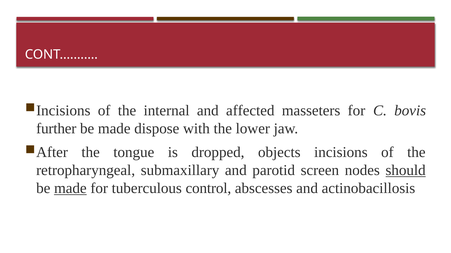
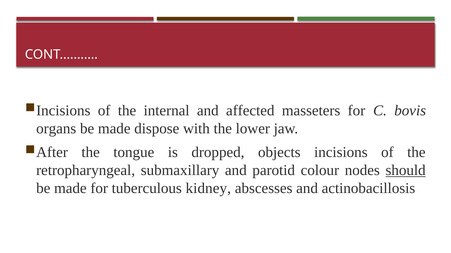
further: further -> organs
screen: screen -> colour
made at (70, 189) underline: present -> none
control: control -> kidney
